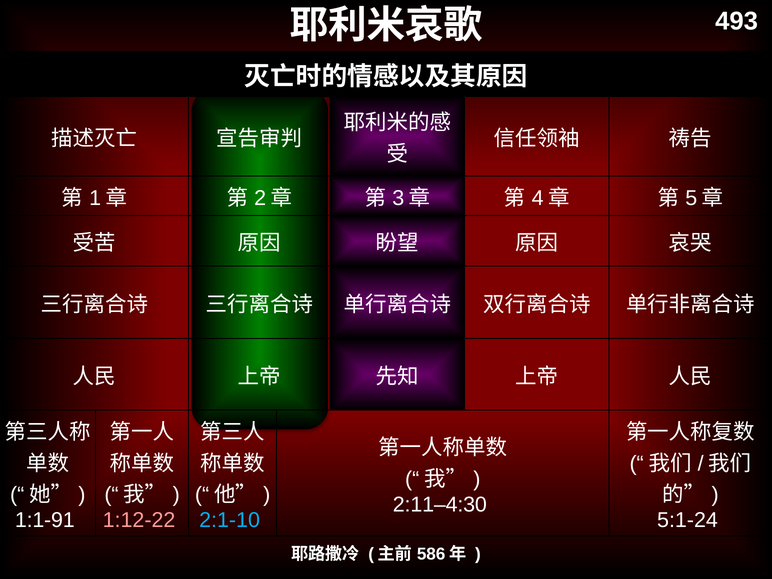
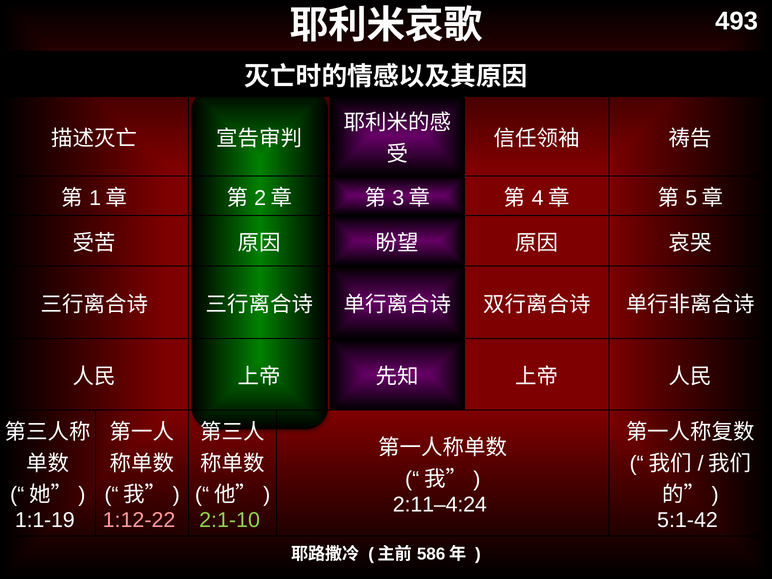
2:11–4:30: 2:11–4:30 -> 2:11–4:24
1:1-91: 1:1-91 -> 1:1-19
2:1-10 colour: light blue -> light green
5:1-24: 5:1-24 -> 5:1-42
